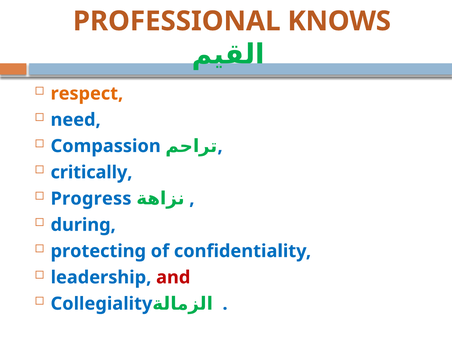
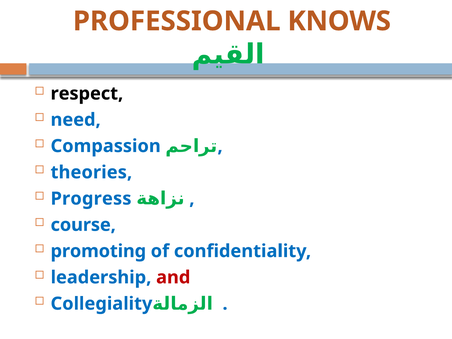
respect colour: orange -> black
critically: critically -> theories
during: during -> course
protecting: protecting -> promoting
